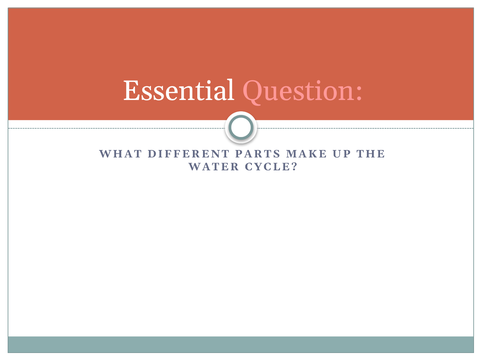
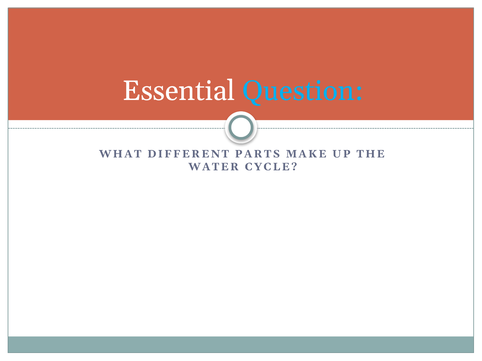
Question colour: pink -> light blue
